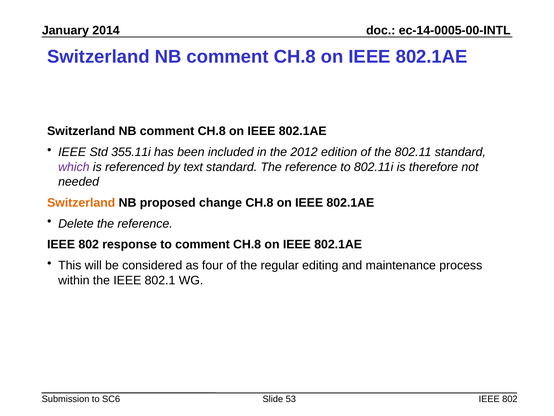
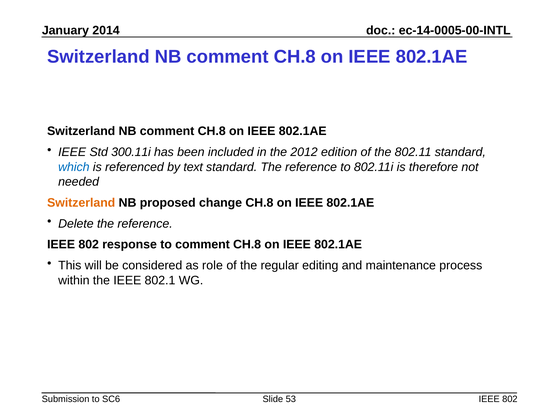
355.11i: 355.11i -> 300.11i
which colour: purple -> blue
four: four -> role
